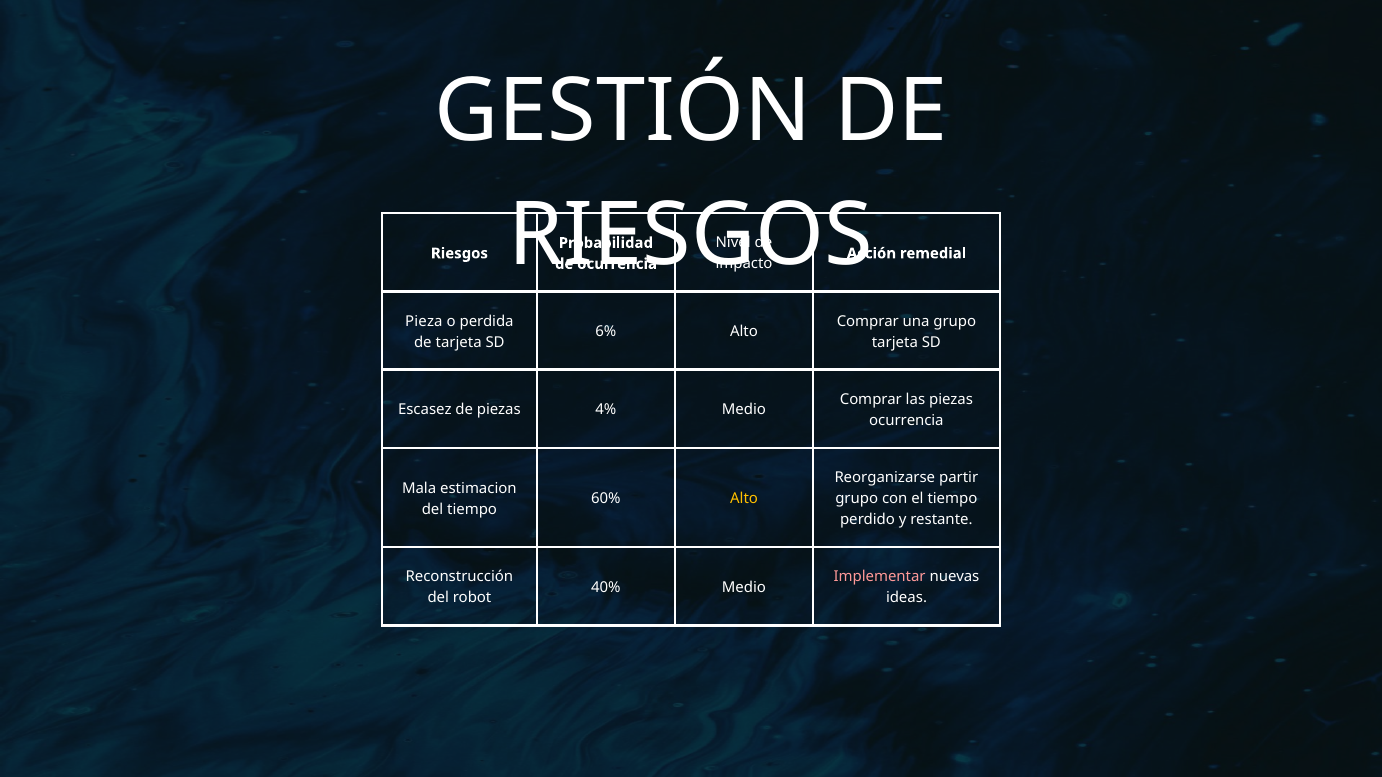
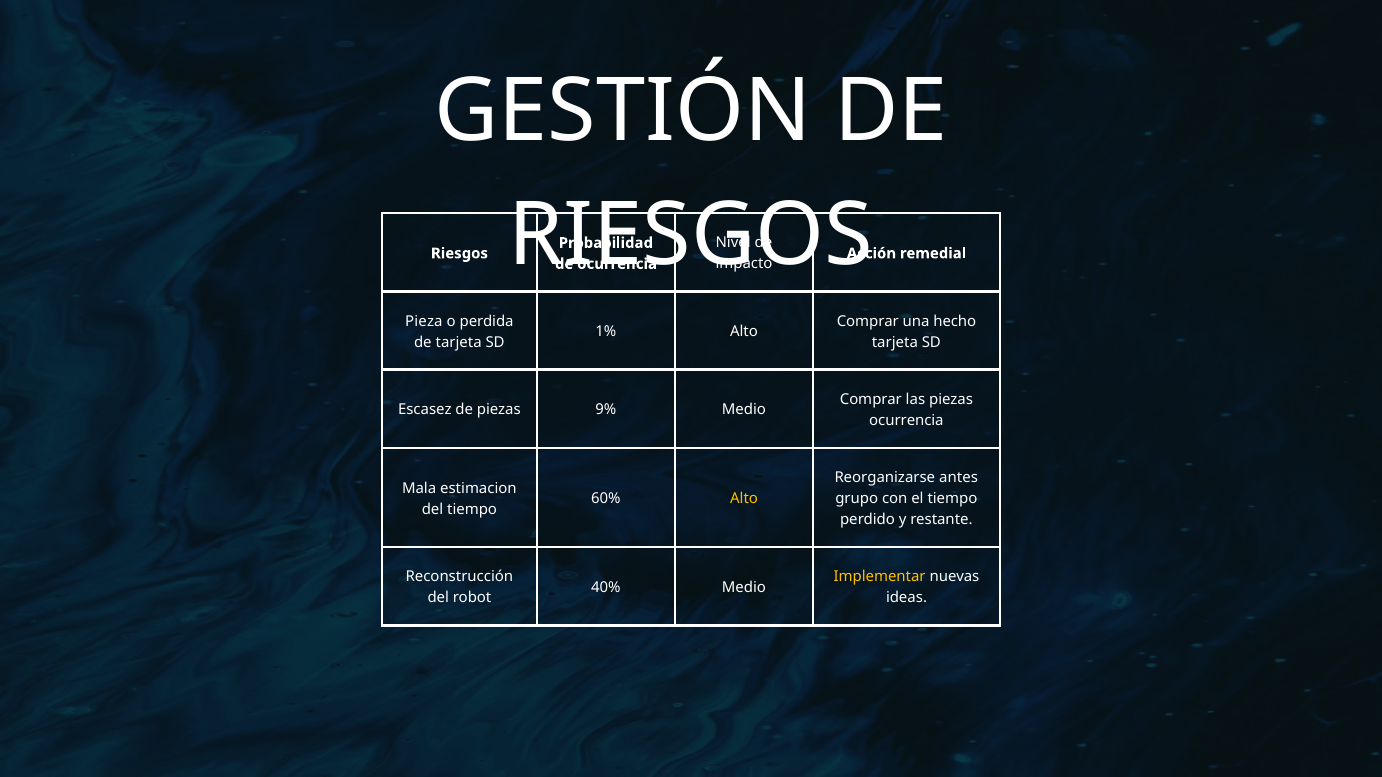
una grupo: grupo -> hecho
6%: 6% -> 1%
4%: 4% -> 9%
partir: partir -> antes
Implementar colour: pink -> yellow
